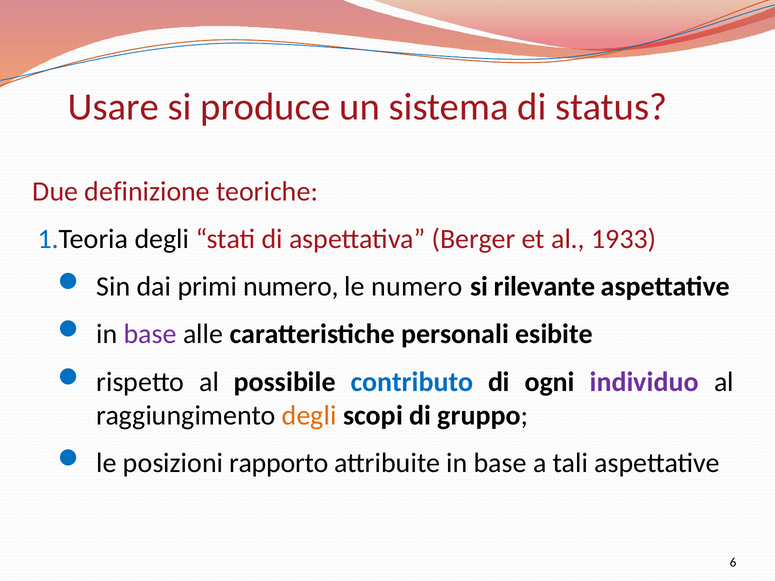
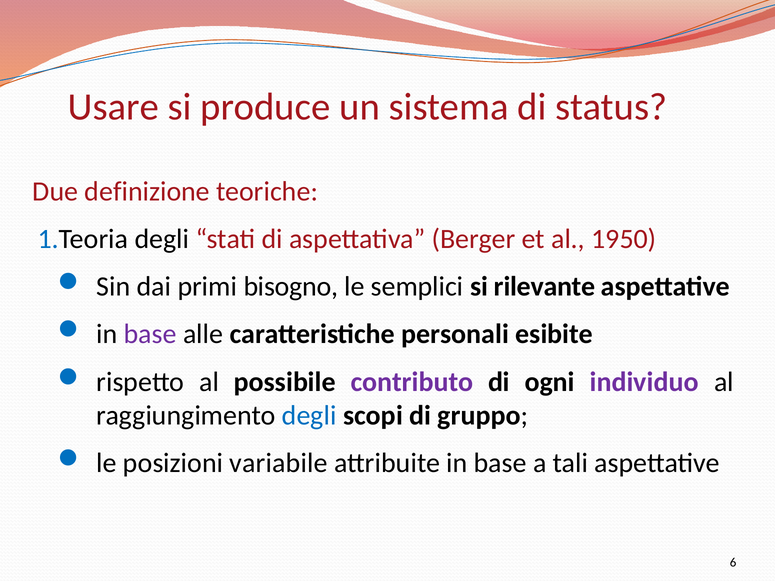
1933: 1933 -> 1950
primi numero: numero -> bisogno
le numero: numero -> semplici
contributo colour: blue -> purple
degli at (309, 416) colour: orange -> blue
rapporto: rapporto -> variabile
